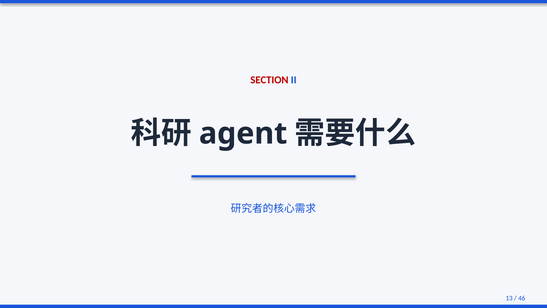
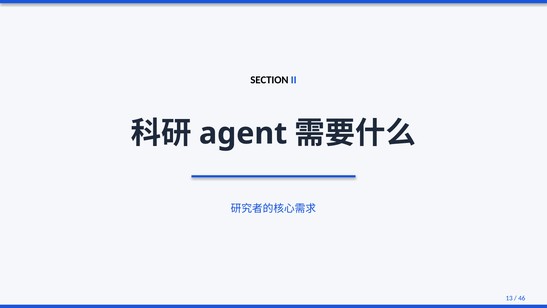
SECTION colour: red -> black
